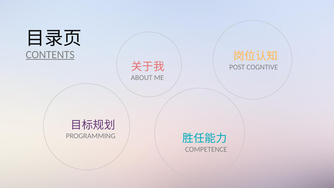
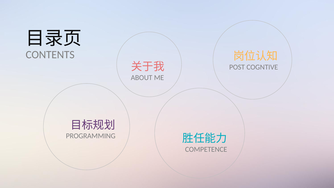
CONTENTS underline: present -> none
